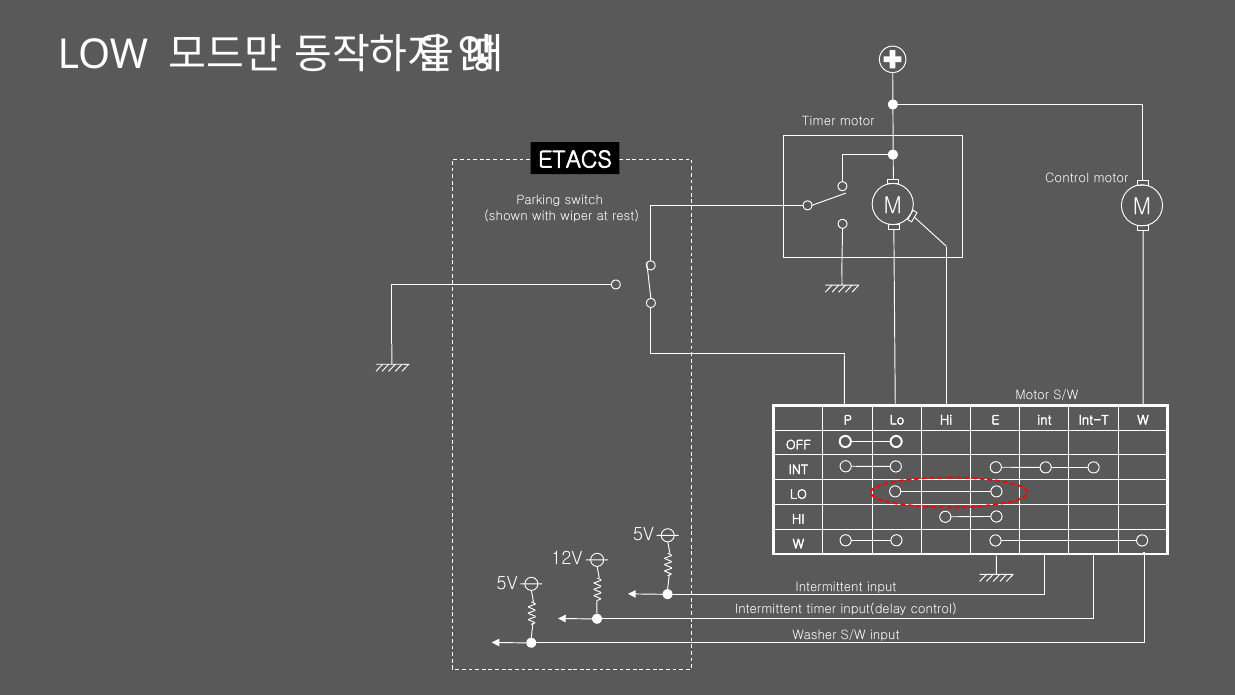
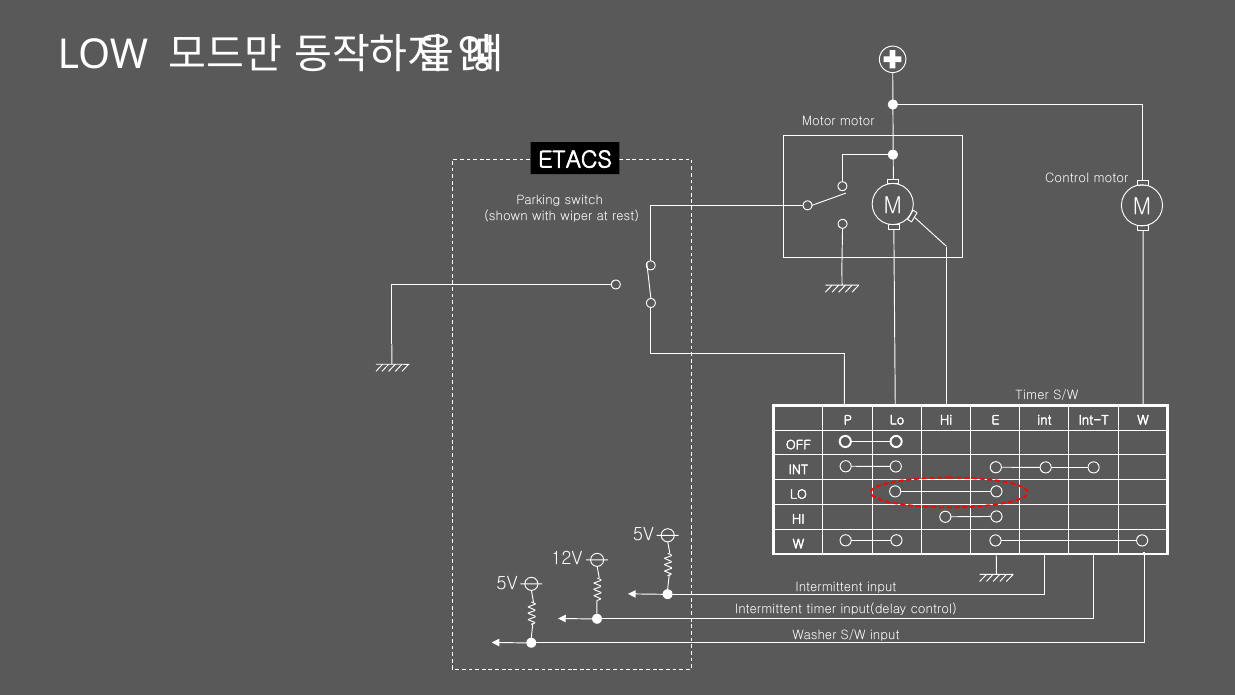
Timer at (819, 121): Timer -> Motor
Motor at (1032, 395): Motor -> Timer
